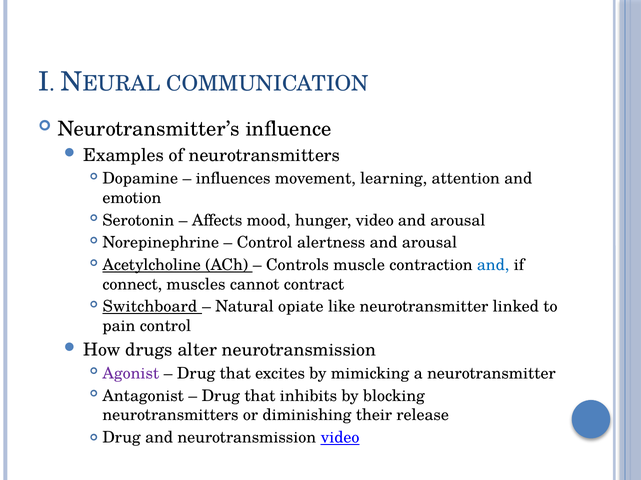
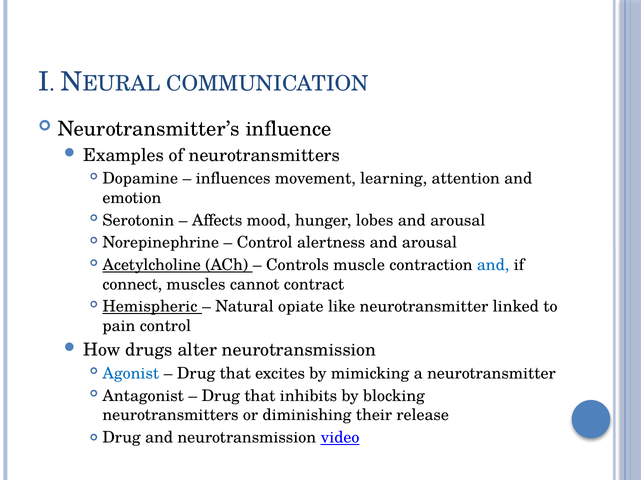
hunger video: video -> lobes
Switchboard: Switchboard -> Hemispheric
Agonist colour: purple -> blue
